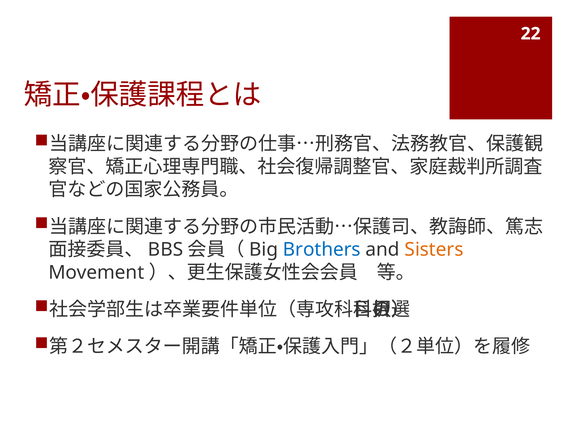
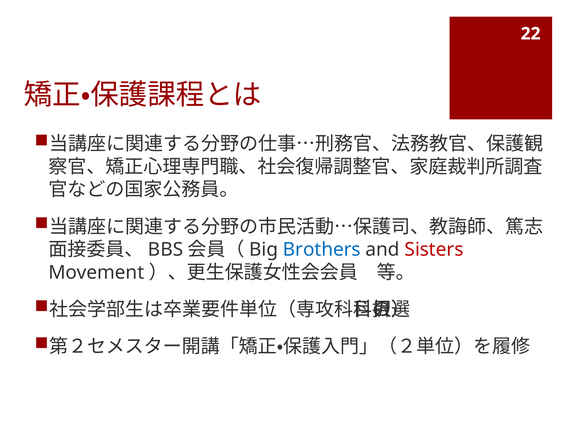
Sisters colour: orange -> red
